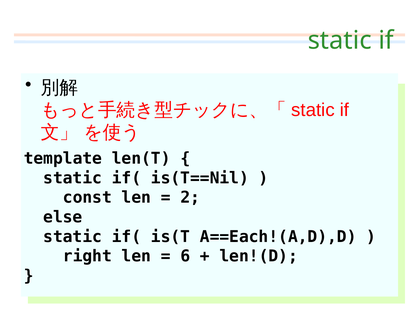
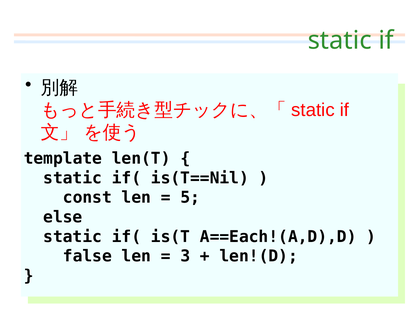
2: 2 -> 5
right: right -> false
6: 6 -> 3
